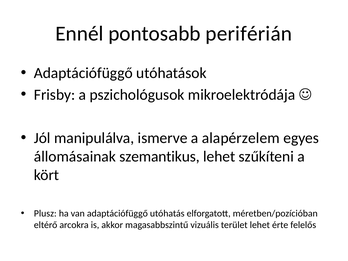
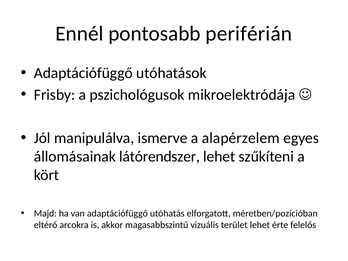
szemantikus: szemantikus -> látórendszer
Plusz: Plusz -> Majd
